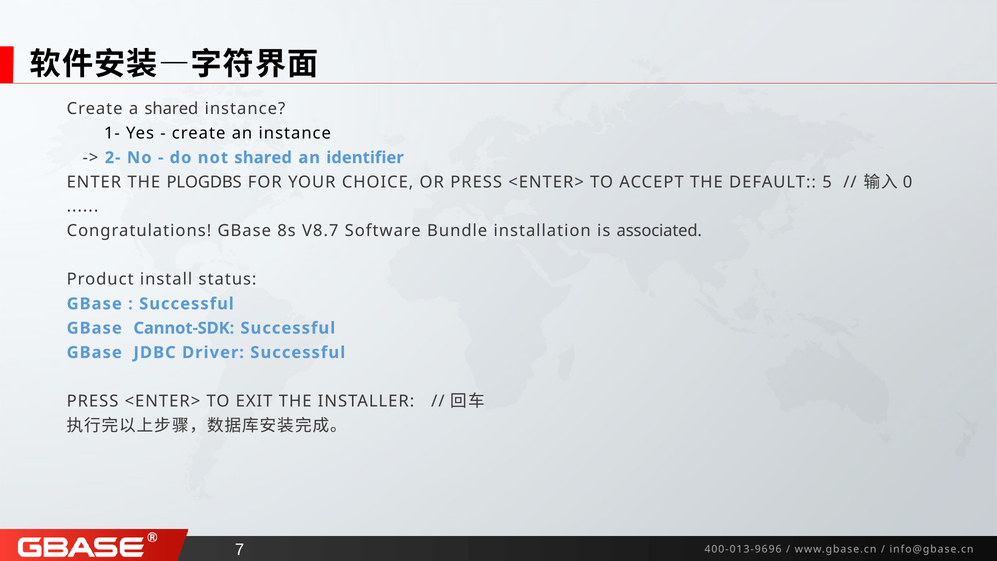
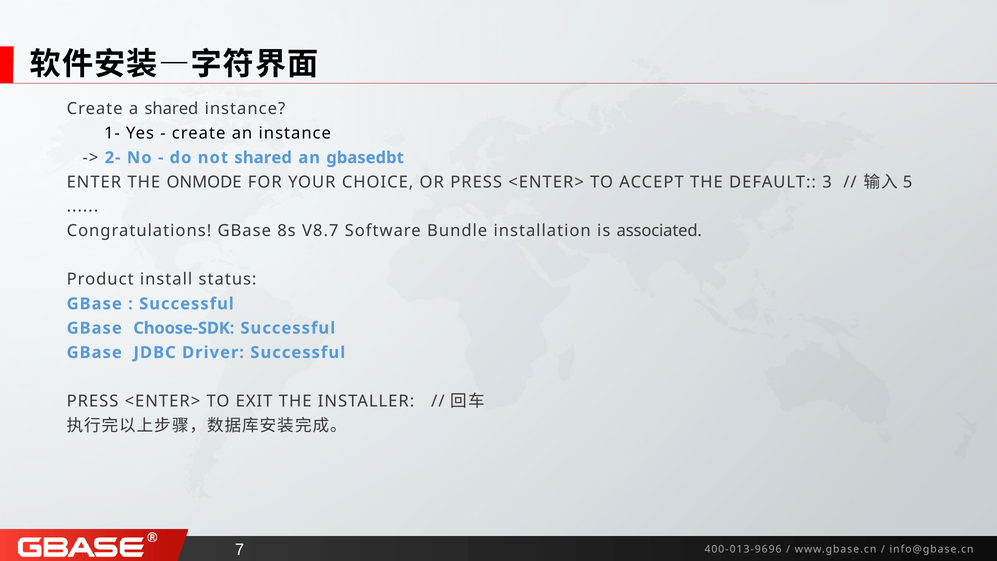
identifier: identifier -> gbasedbt
PLOGDBS: PLOGDBS -> ONMODE
5: 5 -> 3
0: 0 -> 5
Cannot-SDK: Cannot-SDK -> Choose-SDK
